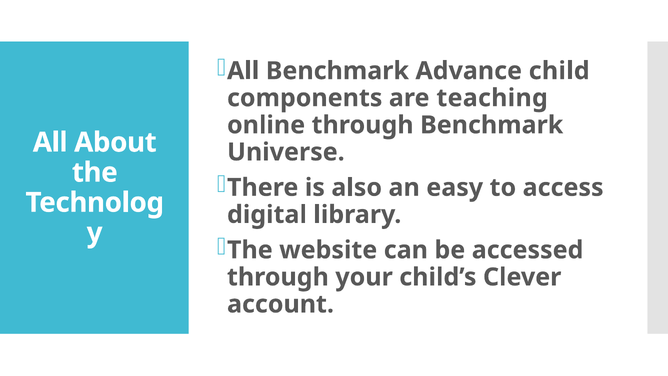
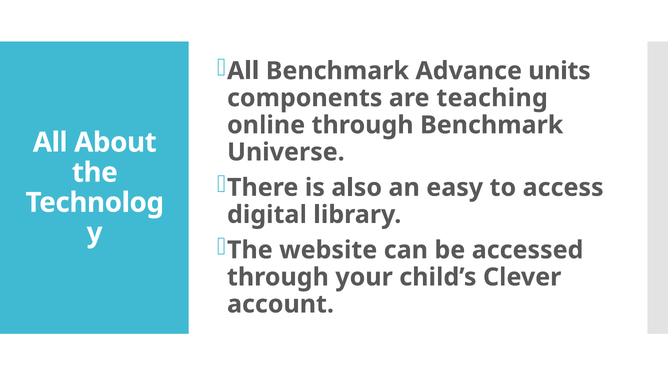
child: child -> units
